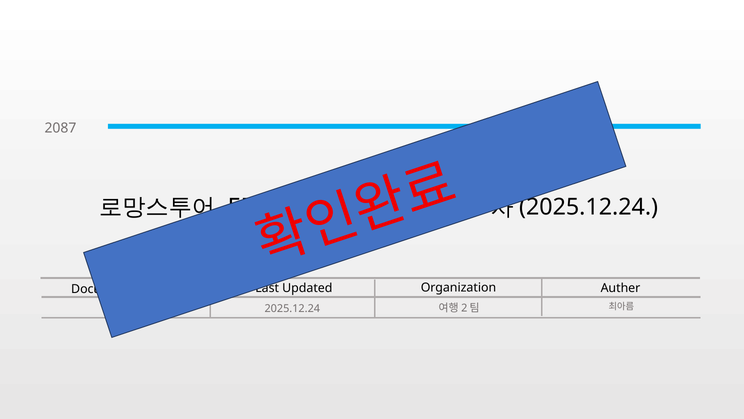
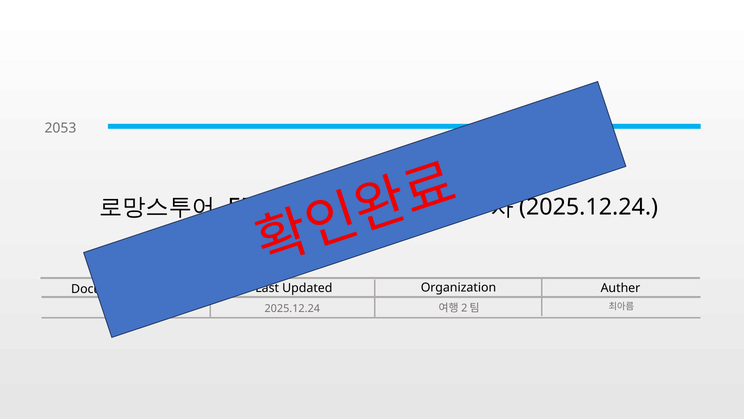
2087: 2087 -> 2053
